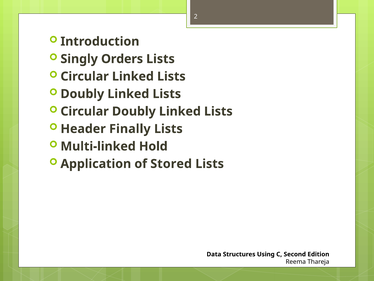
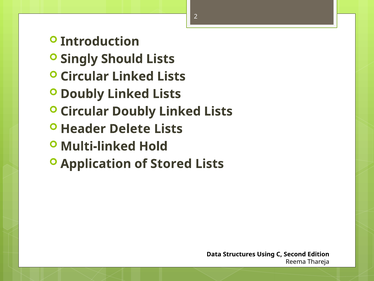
Orders: Orders -> Should
Finally: Finally -> Delete
